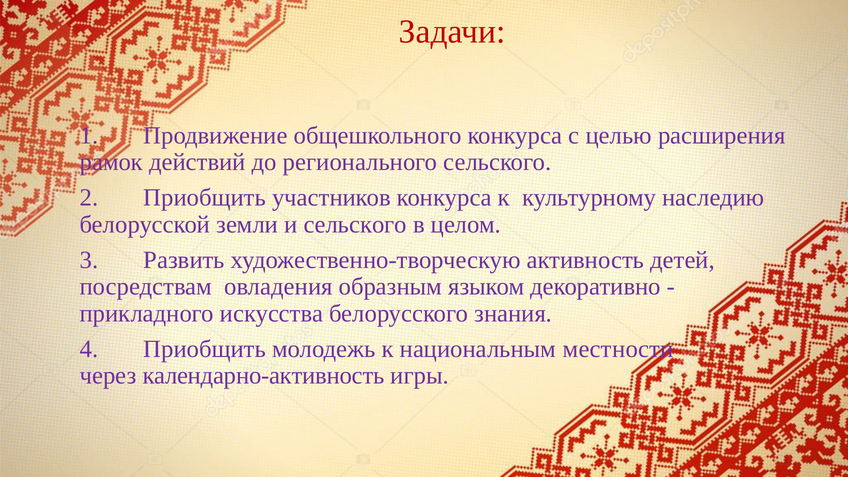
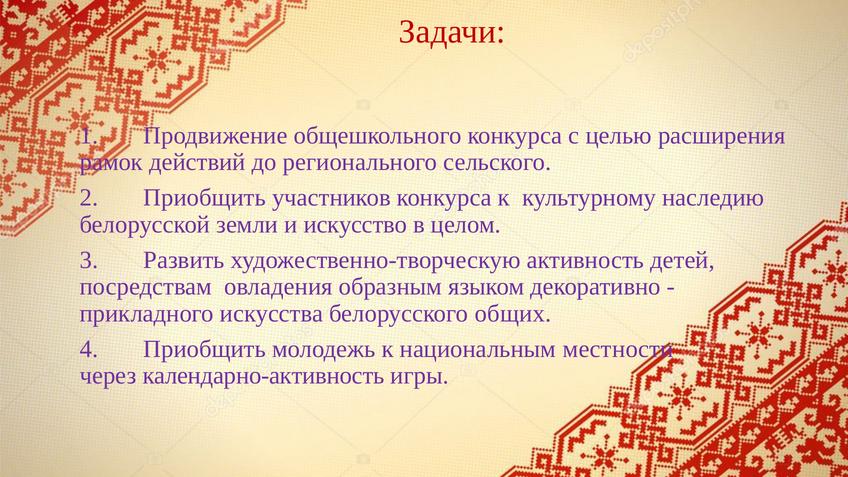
и сельского: сельского -> искусство
знания: знания -> общих
